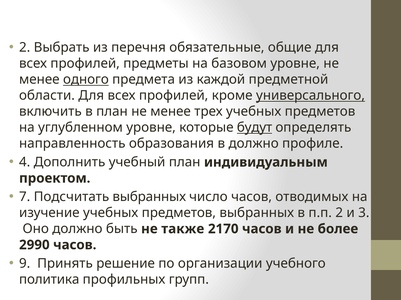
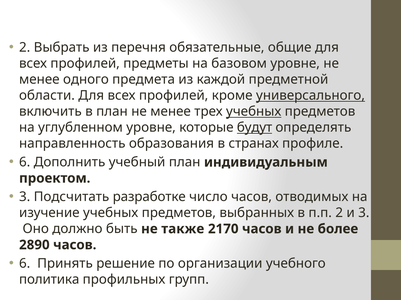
одного underline: present -> none
учебных at (254, 112) underline: none -> present
в должно: должно -> странах
4 at (25, 163): 4 -> 6
7 at (25, 197): 7 -> 3
Подсчитать выбранных: выбранных -> разработке
2990: 2990 -> 2890
9 at (25, 264): 9 -> 6
